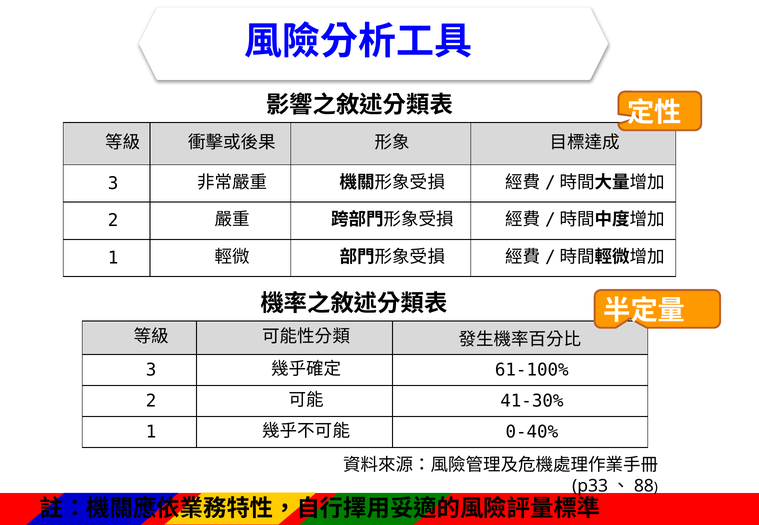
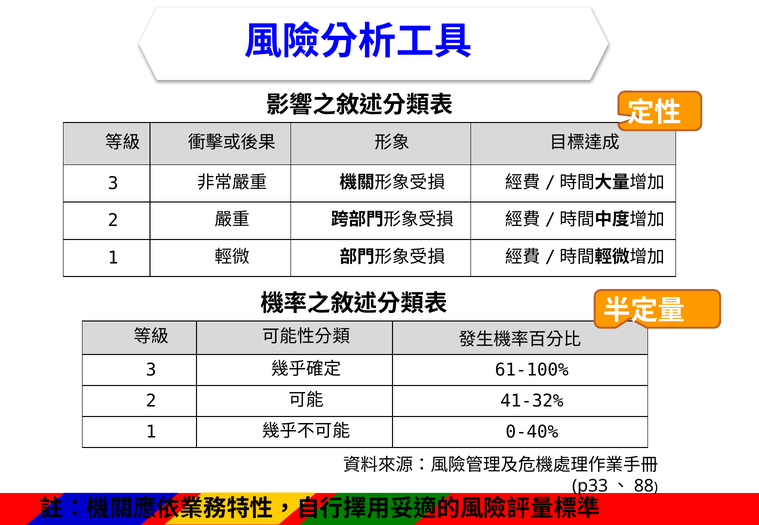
41-30%: 41-30% -> 41-32%
